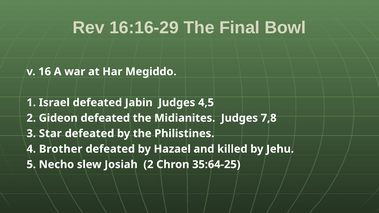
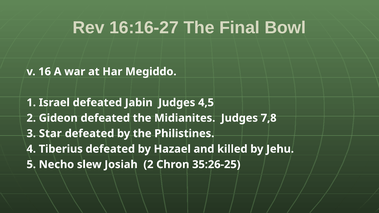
16:16-29: 16:16-29 -> 16:16-27
Brother: Brother -> Tiberius
35:64-25: 35:64-25 -> 35:26-25
